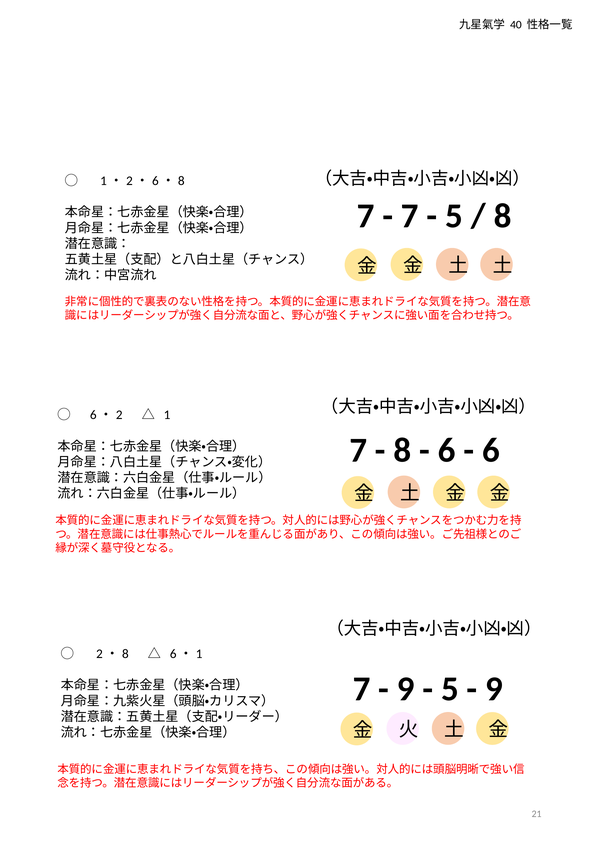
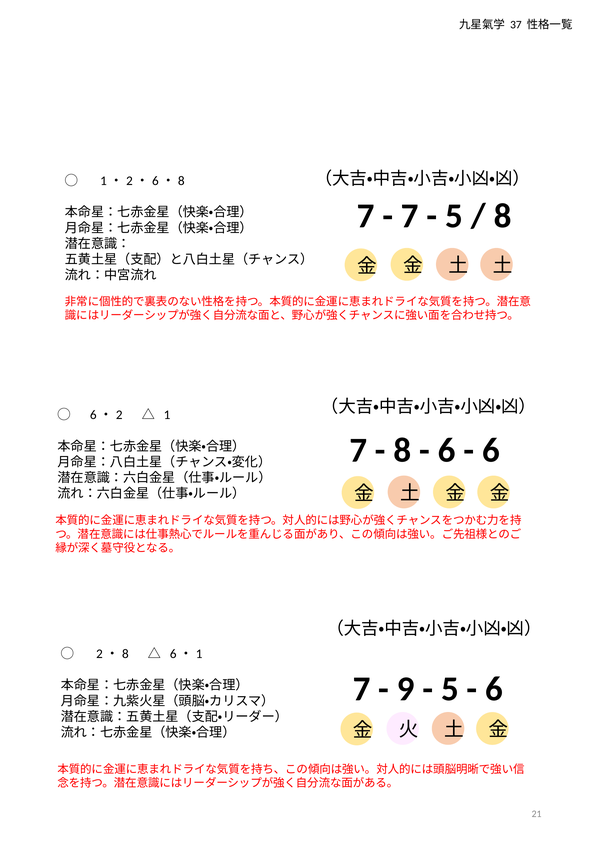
40: 40 -> 37
9 at (494, 688): 9 -> 6
